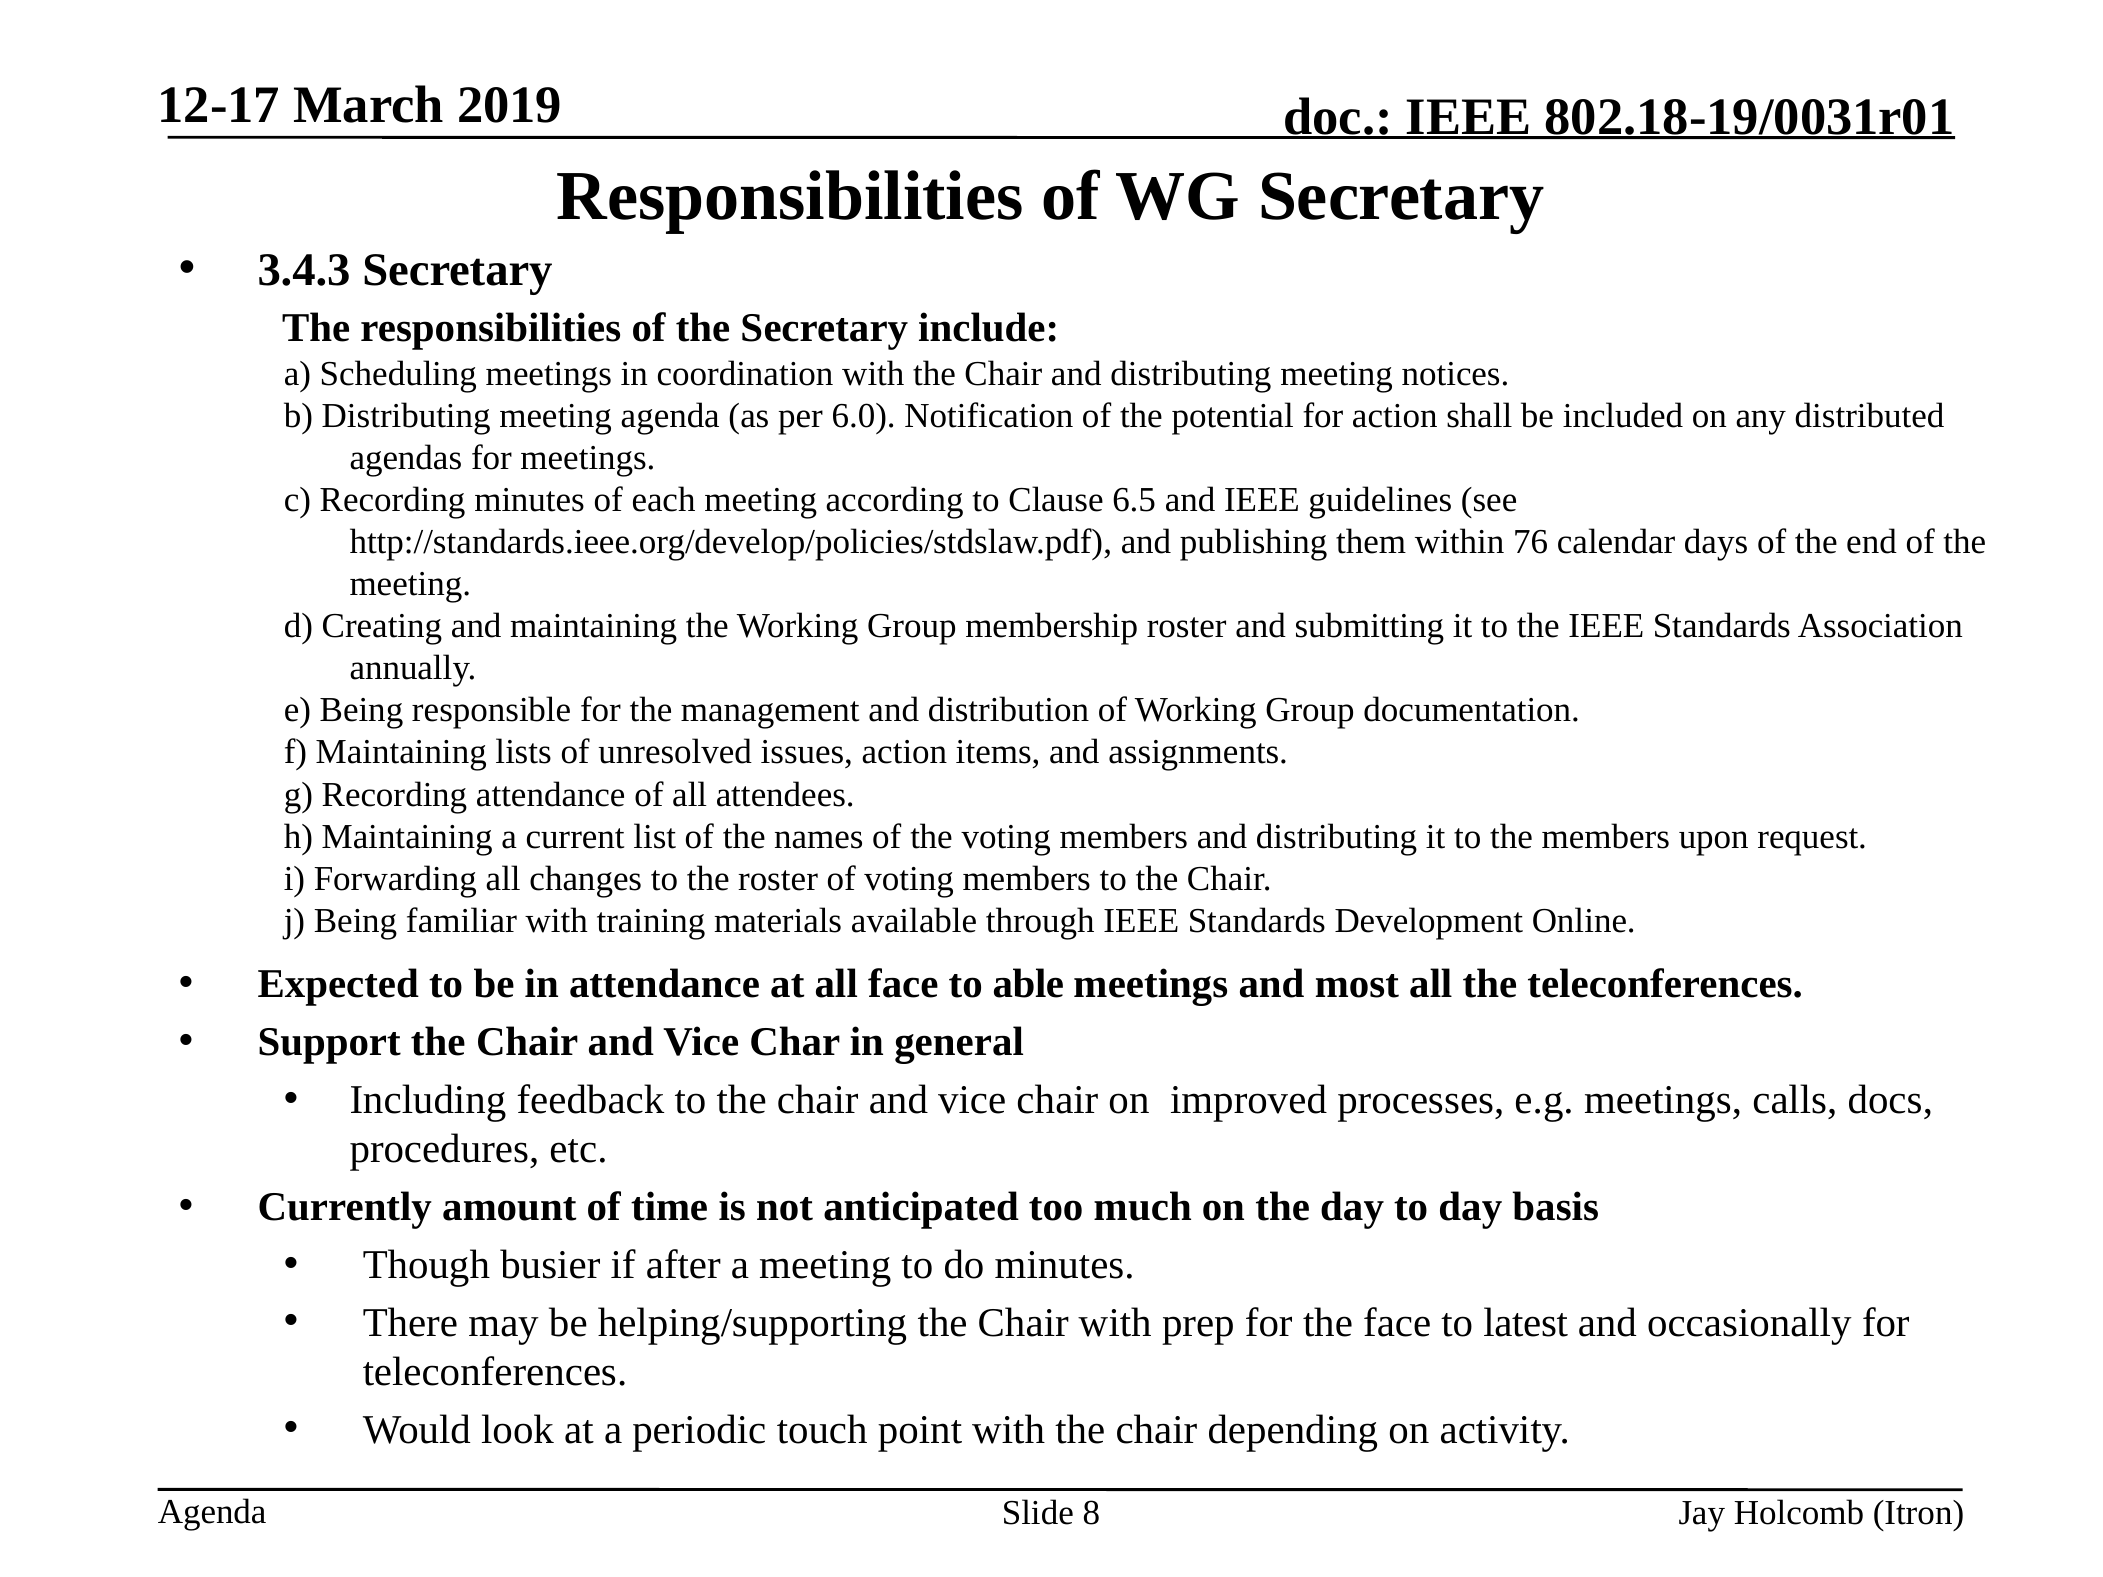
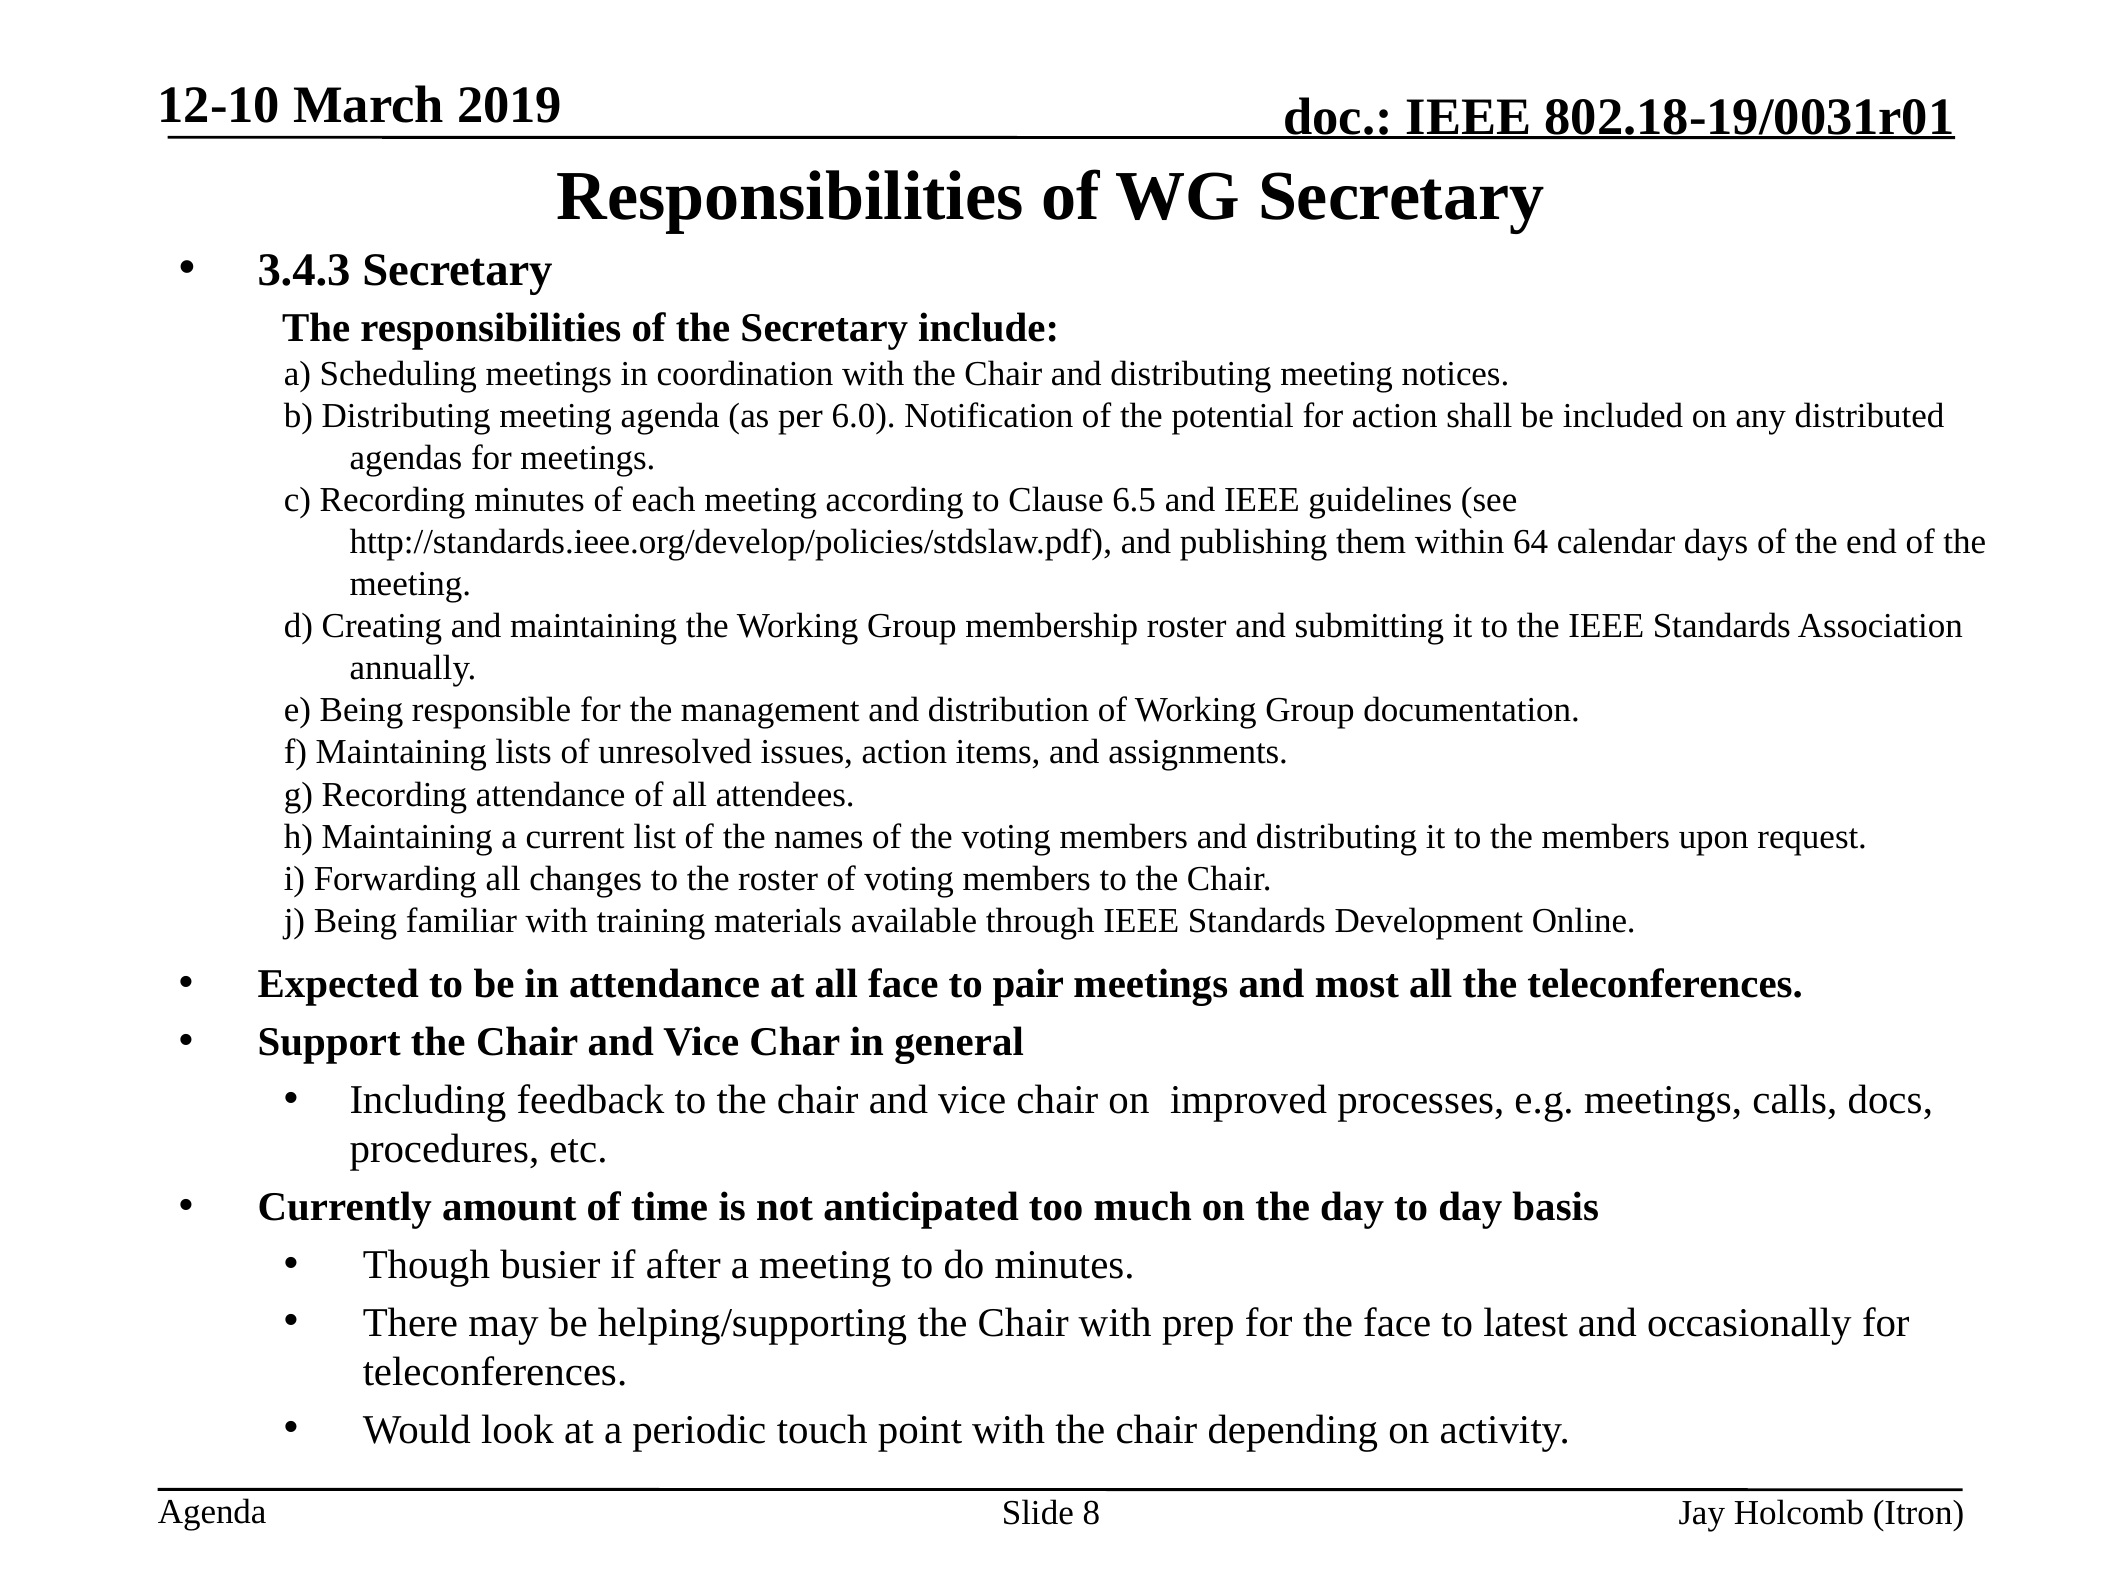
12-17: 12-17 -> 12-10
76: 76 -> 64
able: able -> pair
